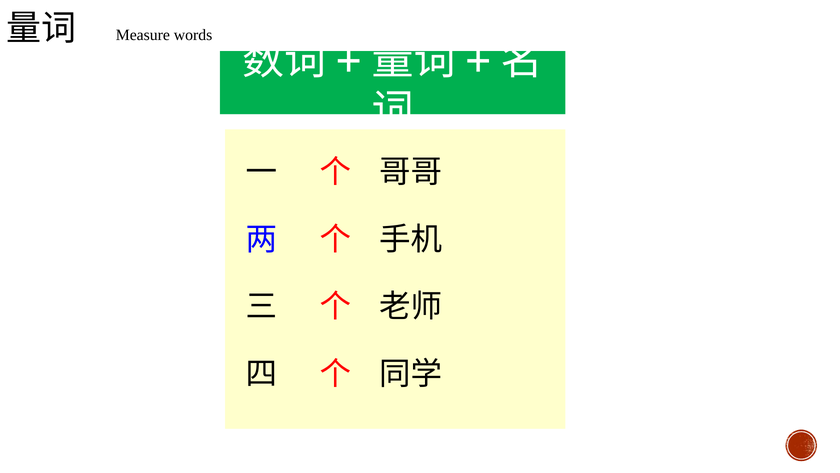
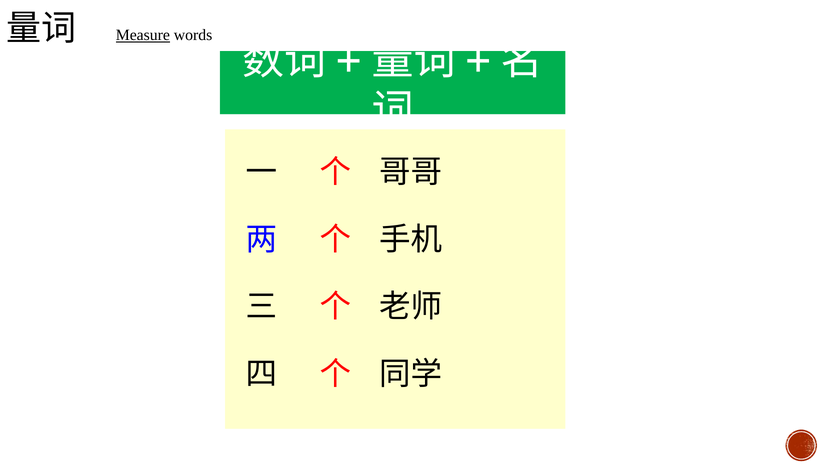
Measure underline: none -> present
